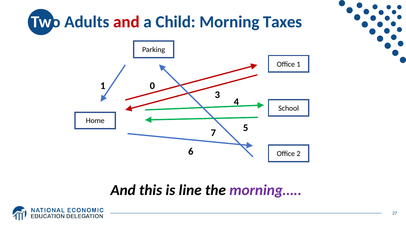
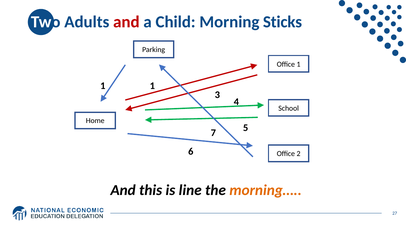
Taxes: Taxes -> Sticks
1 0: 0 -> 1
morning… colour: purple -> orange
